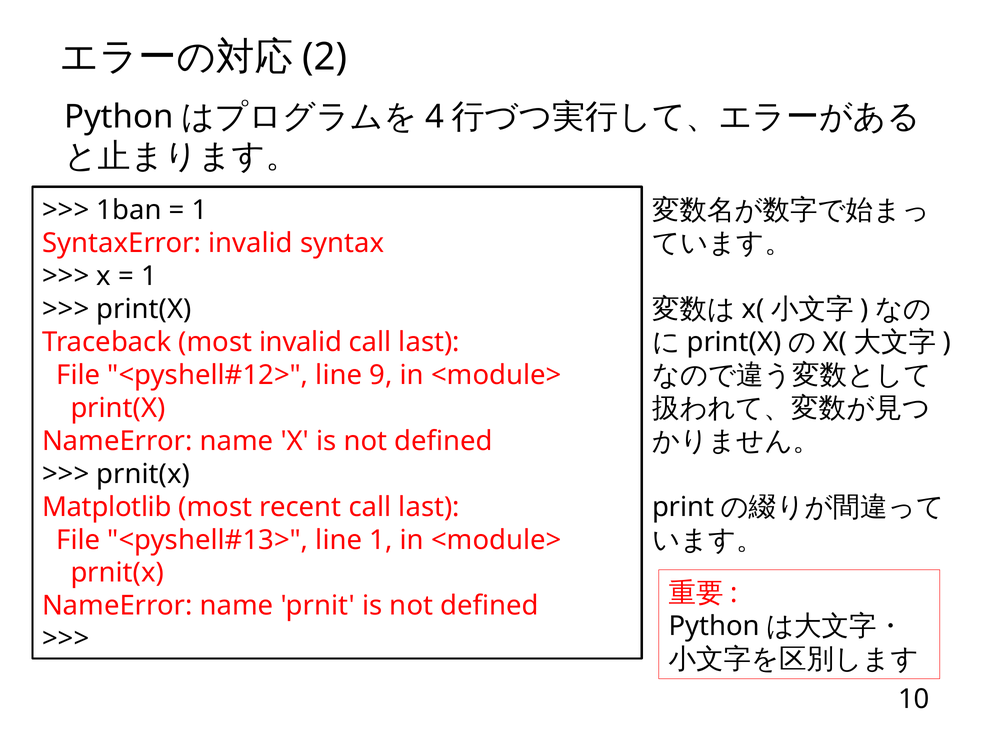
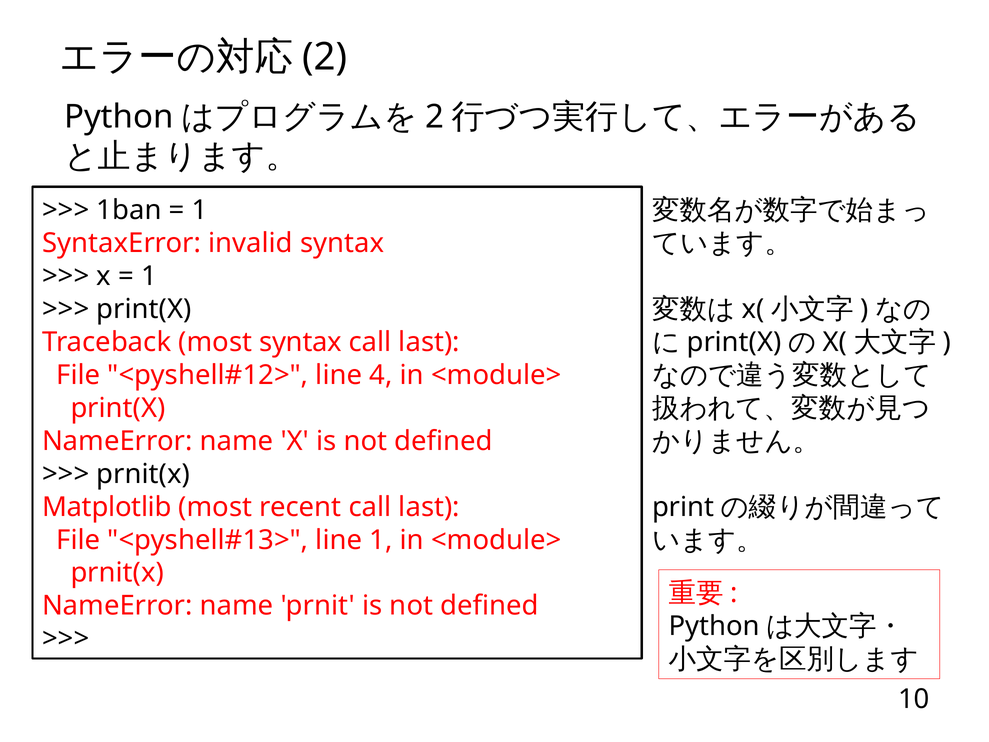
4 at (435, 117): 4 -> 2
most invalid: invalid -> syntax
9: 9 -> 4
